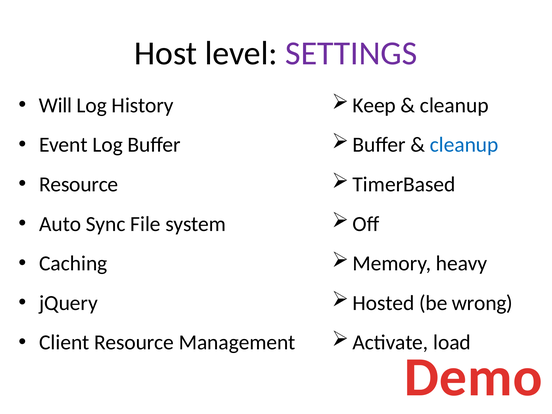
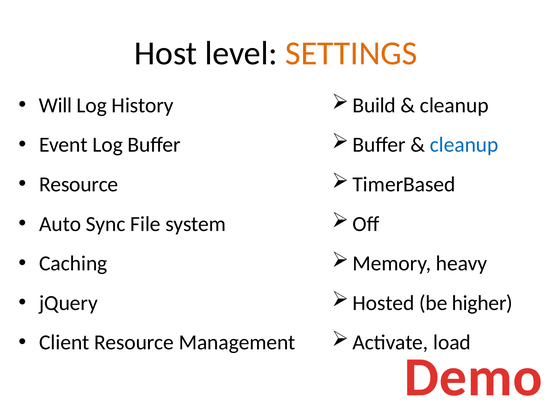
SETTINGS colour: purple -> orange
Keep: Keep -> Build
wrong: wrong -> higher
